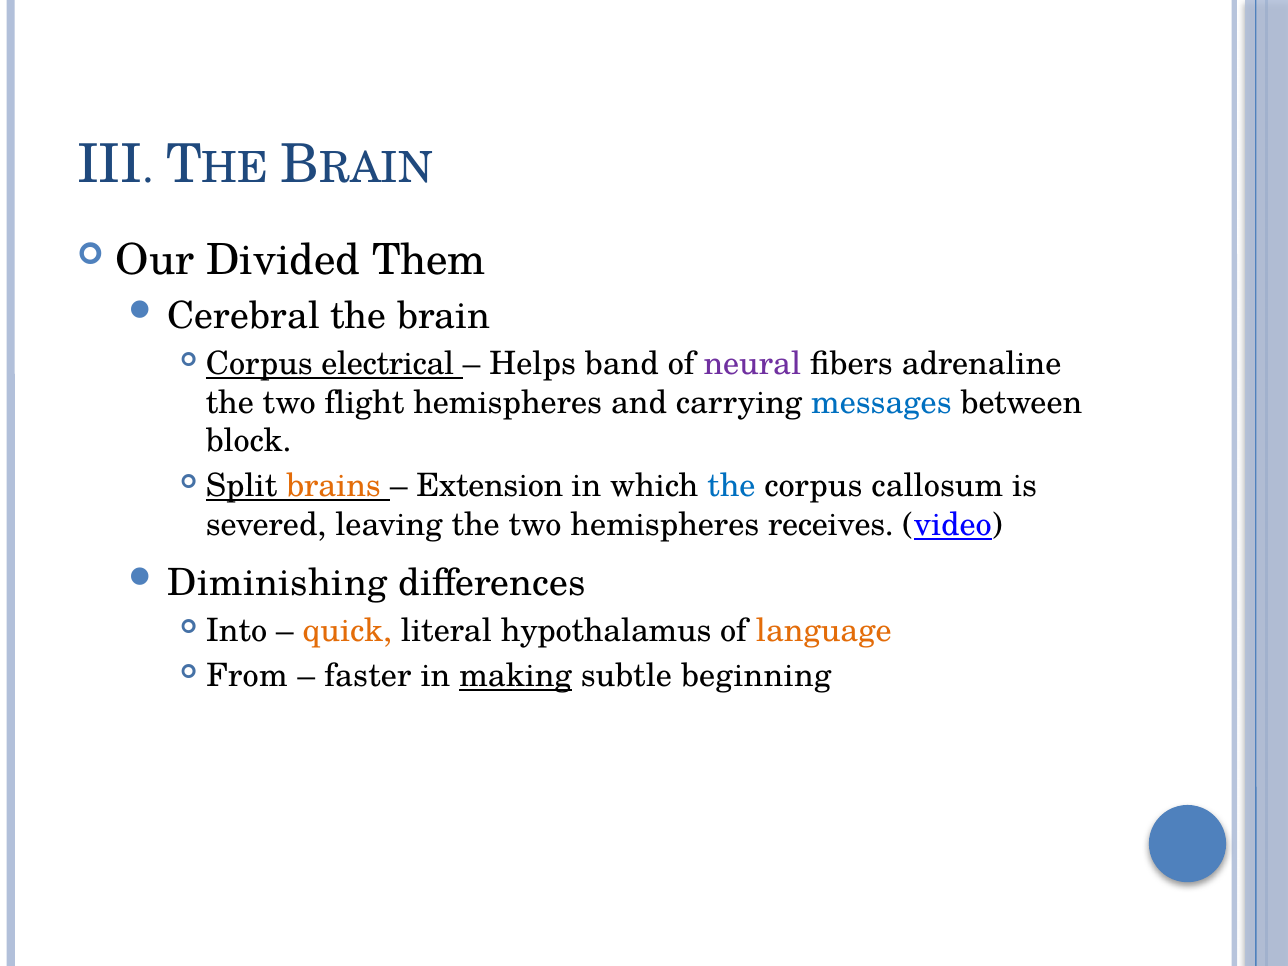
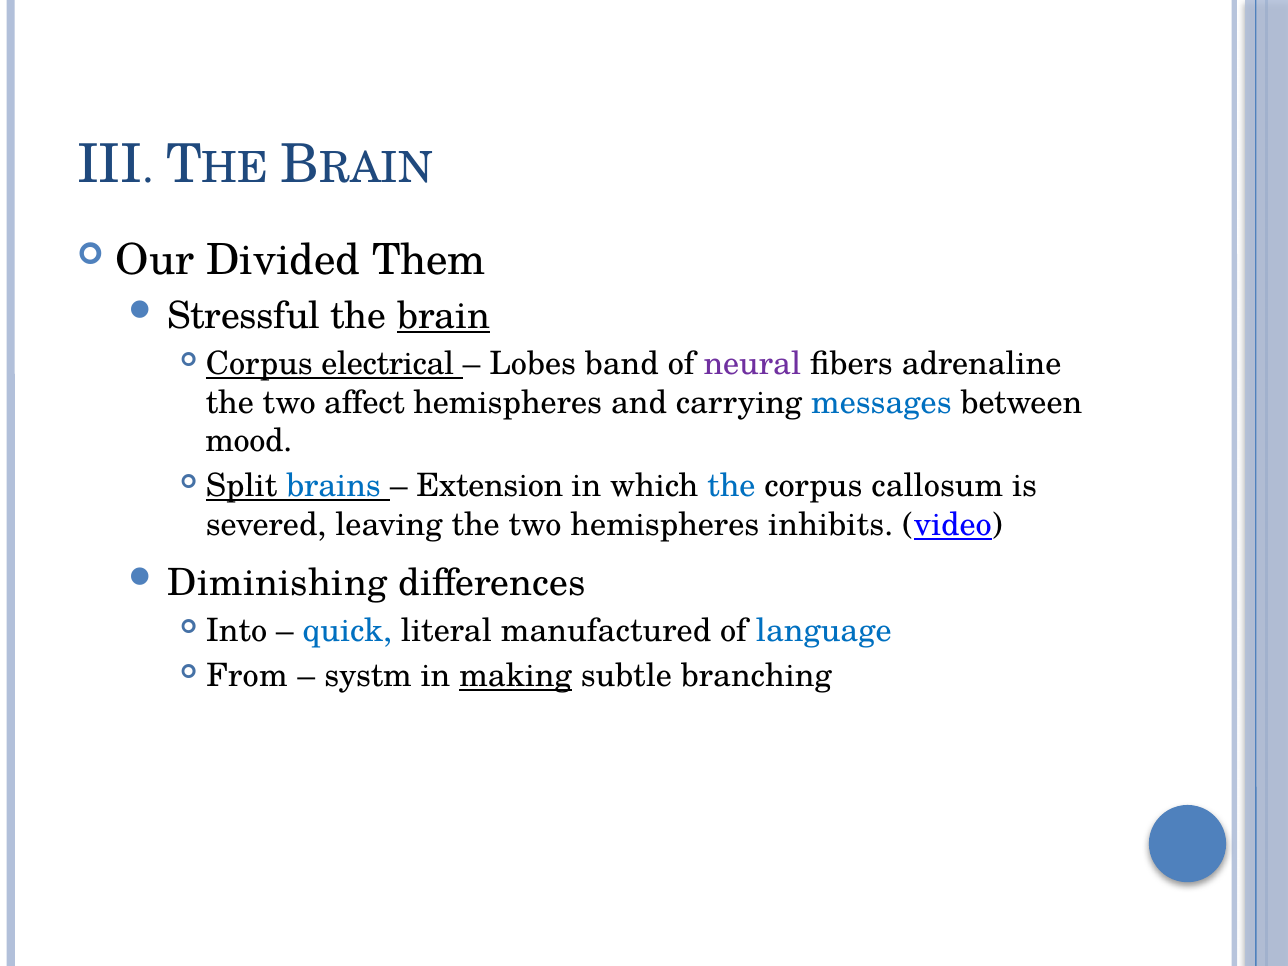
Cerebral: Cerebral -> Stressful
brain underline: none -> present
Helps: Helps -> Lobes
flight: flight -> affect
block: block -> mood
brains colour: orange -> blue
receives: receives -> inhibits
quick colour: orange -> blue
hypothalamus: hypothalamus -> manufactured
language colour: orange -> blue
faster: faster -> systm
beginning: beginning -> branching
